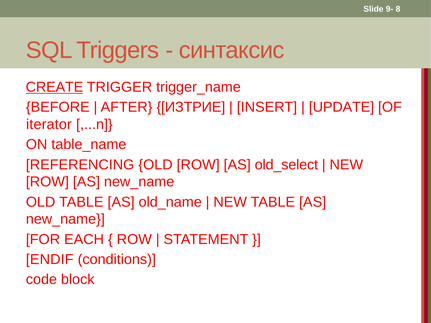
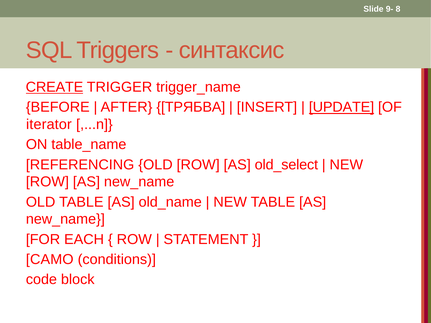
ИЗТРИЕ: ИЗТРИЕ -> ТРЯБВА
UPDATE underline: none -> present
ENDIF: ENDIF -> САМО
